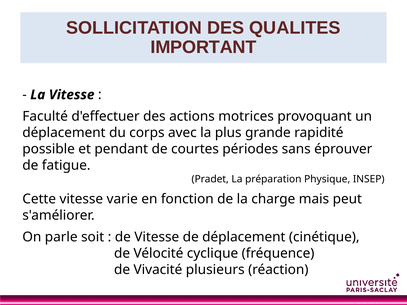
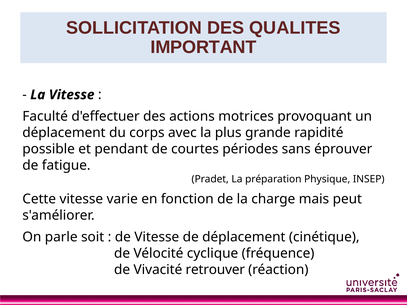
plusieurs: plusieurs -> retrouver
